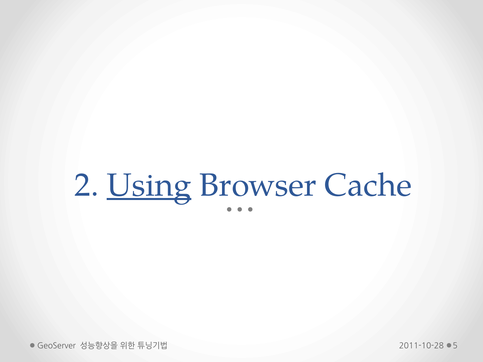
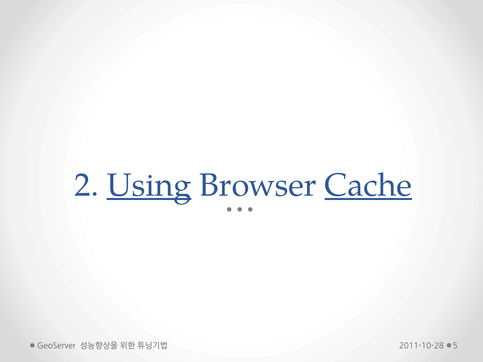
Cache underline: none -> present
